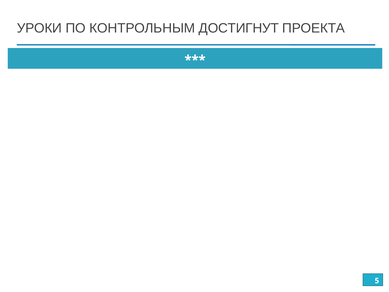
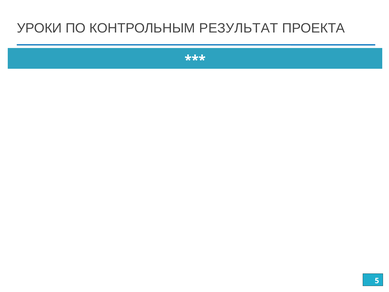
ДОСТИГНУТ: ДОСТИГНУТ -> РЕЗУЛЬТАТ
